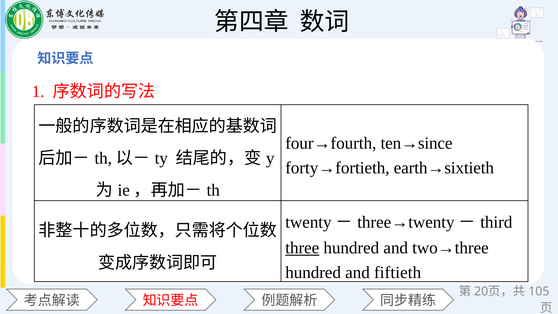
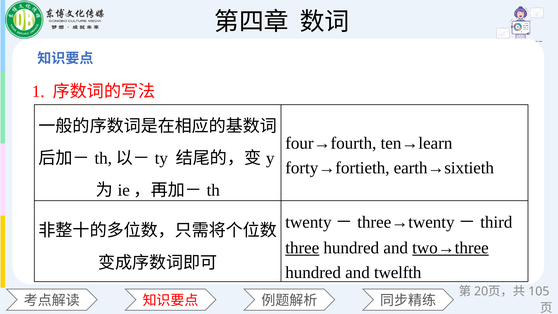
ten→since: ten→since -> ten→learn
two→three underline: none -> present
fiftieth: fiftieth -> twelfth
